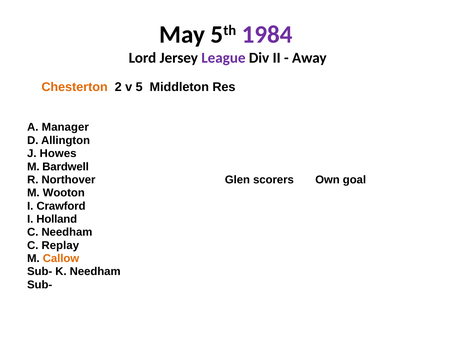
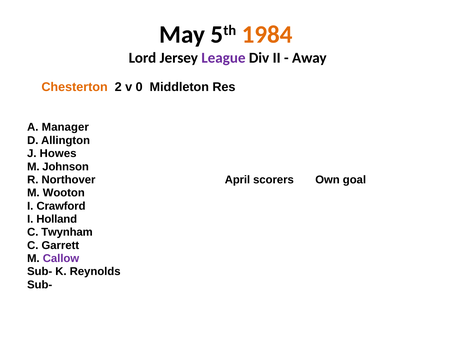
1984 colour: purple -> orange
5: 5 -> 0
Bardwell: Bardwell -> Johnson
Glen: Glen -> April
C Needham: Needham -> Twynham
Replay: Replay -> Garrett
Callow colour: orange -> purple
K Needham: Needham -> Reynolds
